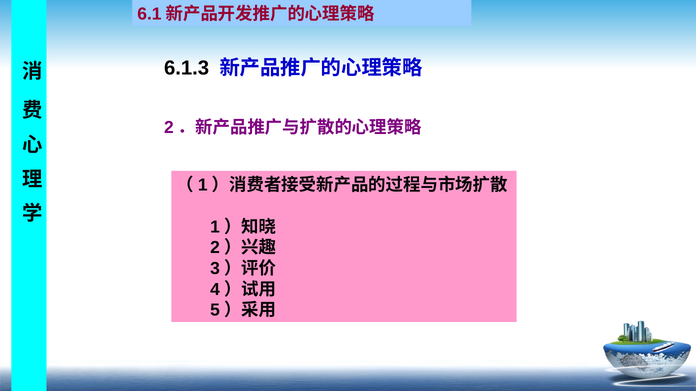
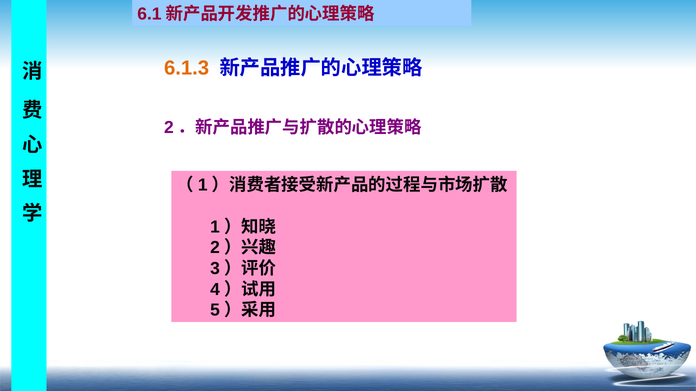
6.1.3 colour: black -> orange
